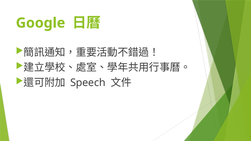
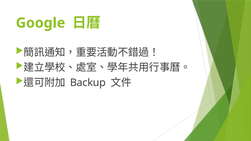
Speech: Speech -> Backup
